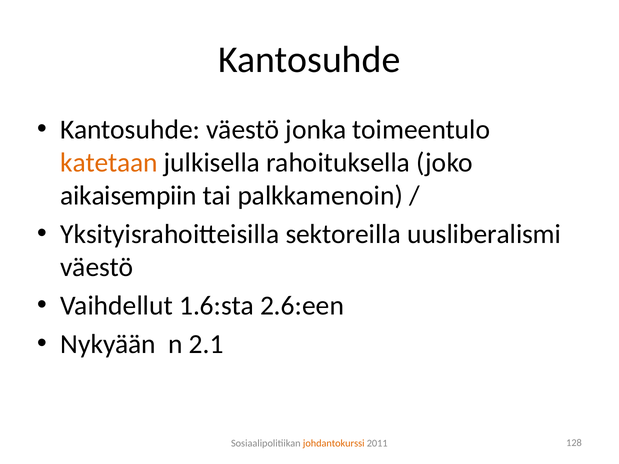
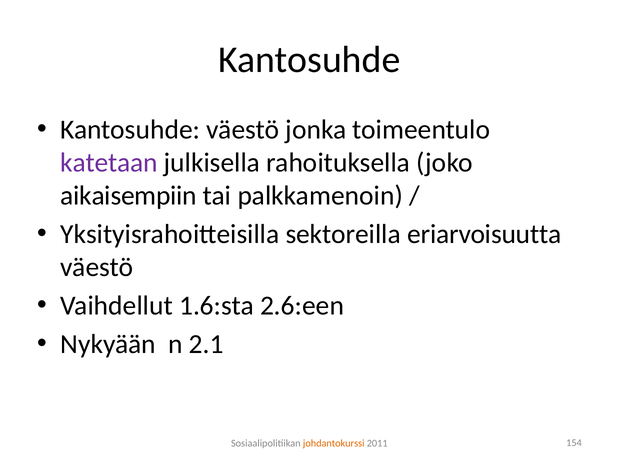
katetaan colour: orange -> purple
uusliberalismi: uusliberalismi -> eriarvoisuutta
128: 128 -> 154
